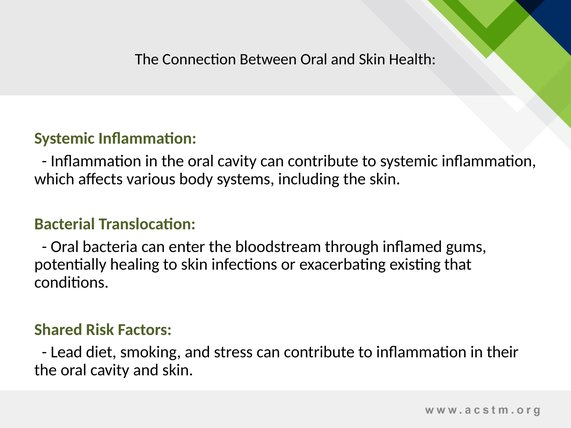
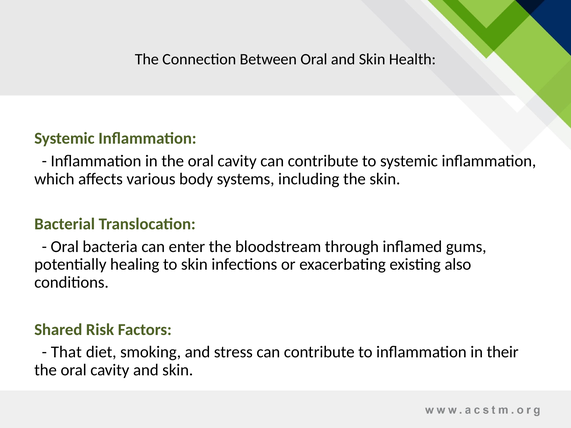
that: that -> also
Lead: Lead -> That
